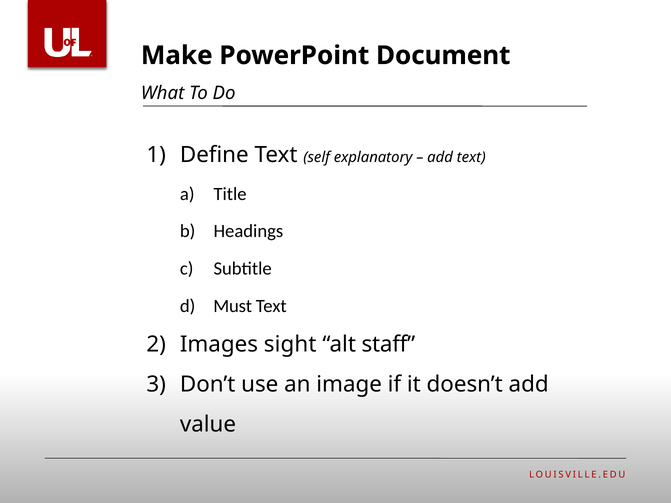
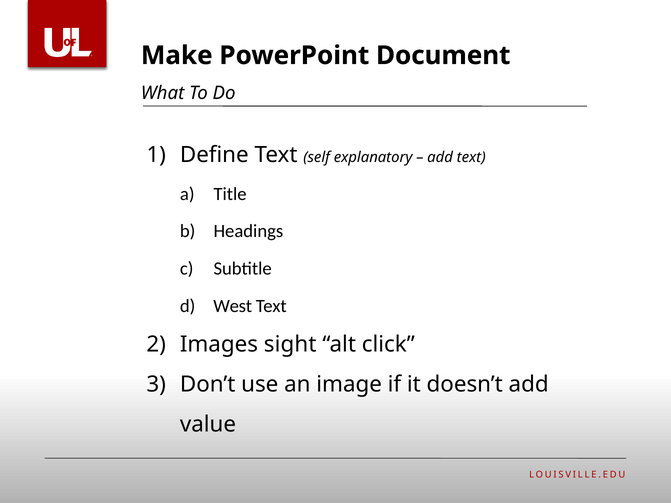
Must: Must -> West
staff: staff -> click
